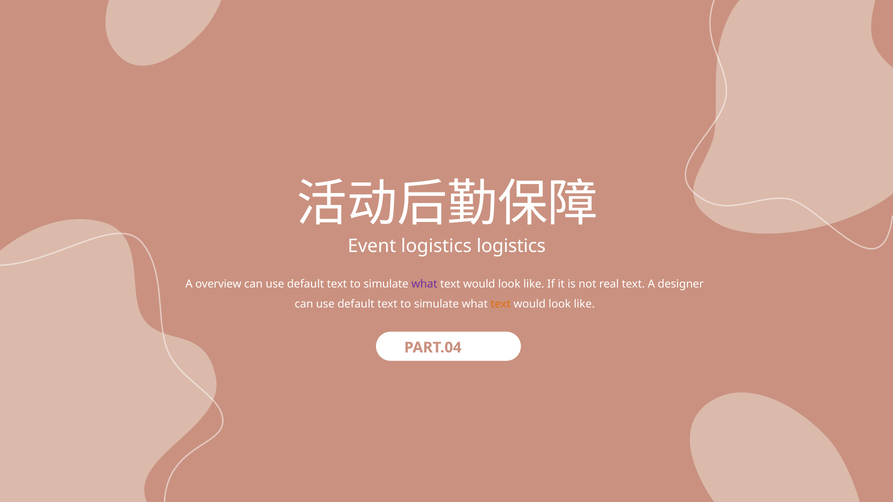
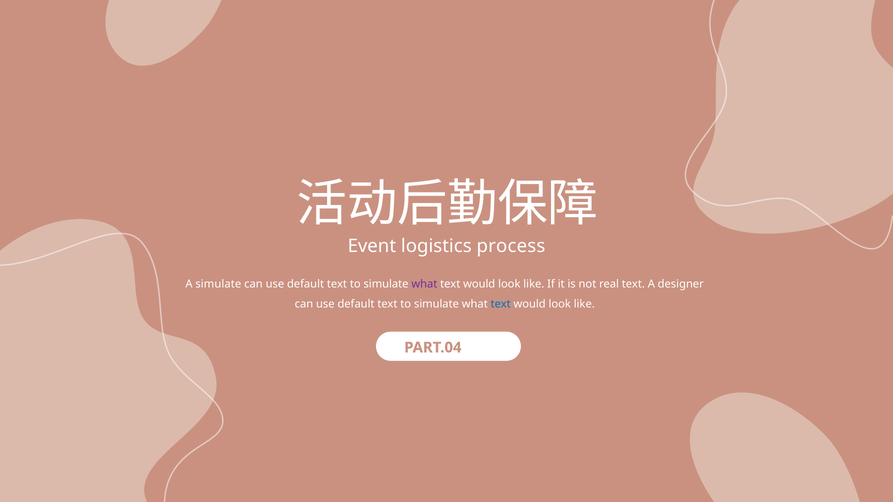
logistics logistics: logistics -> process
A overview: overview -> simulate
text at (501, 304) colour: orange -> blue
